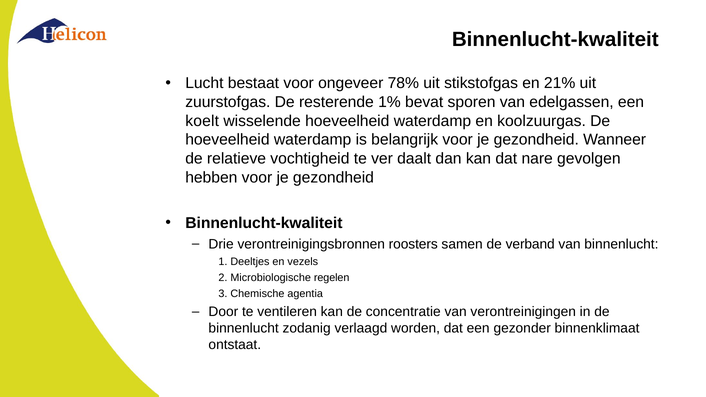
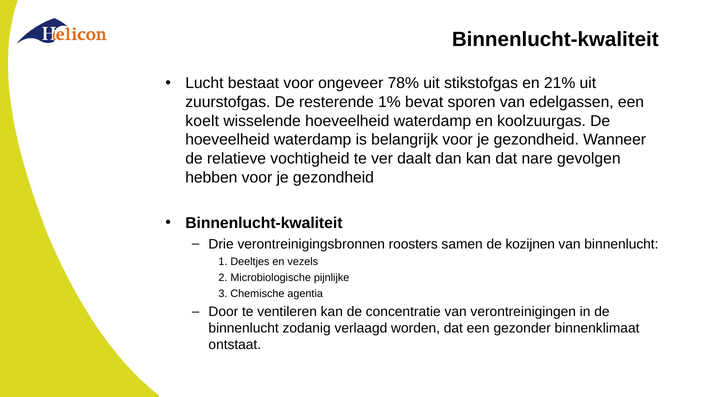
verband: verband -> kozijnen
regelen: regelen -> pijnlijke
